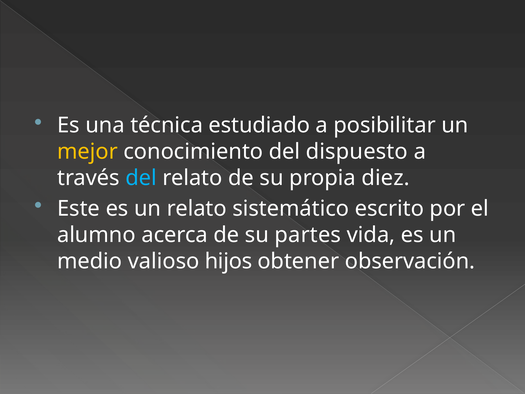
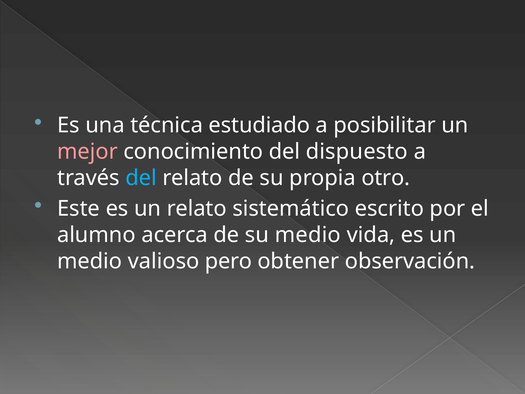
mejor colour: yellow -> pink
diez: diez -> otro
su partes: partes -> medio
hijos: hijos -> pero
